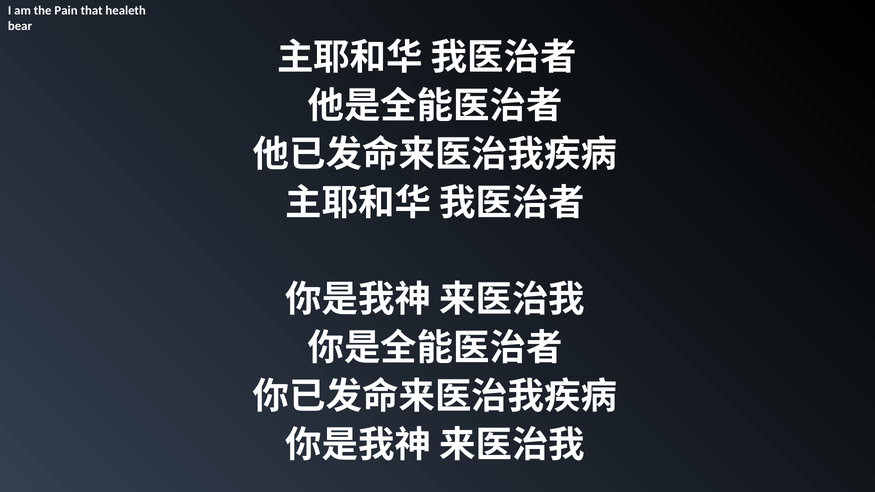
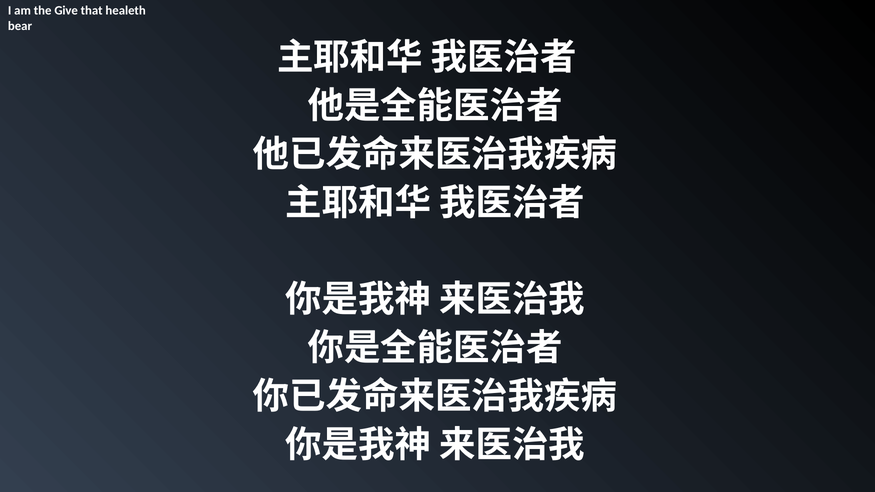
Pain: Pain -> Give
